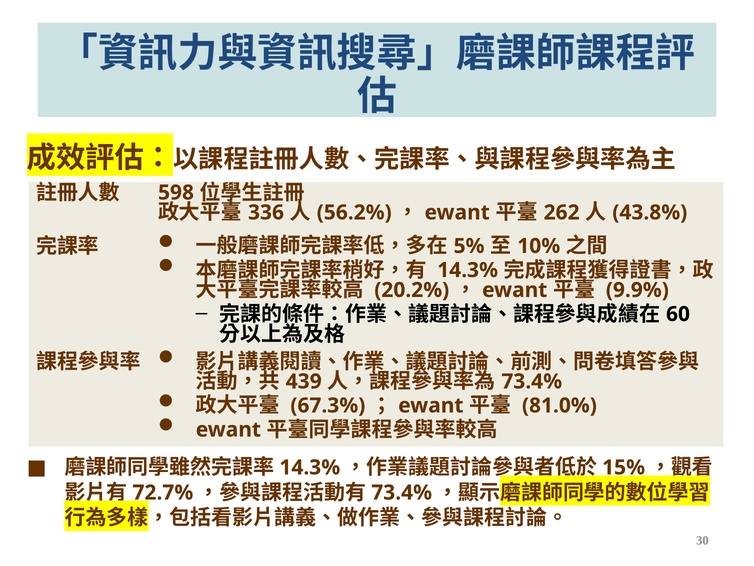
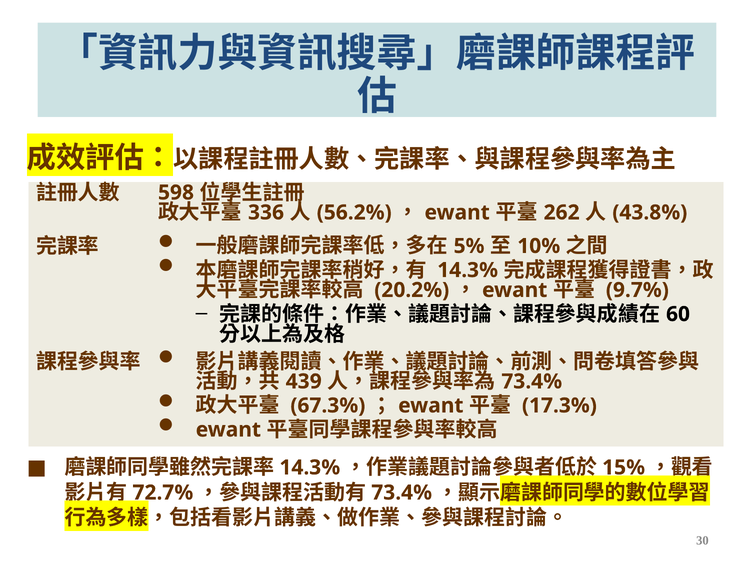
9.9%: 9.9% -> 9.7%
81.0%: 81.0% -> 17.3%
